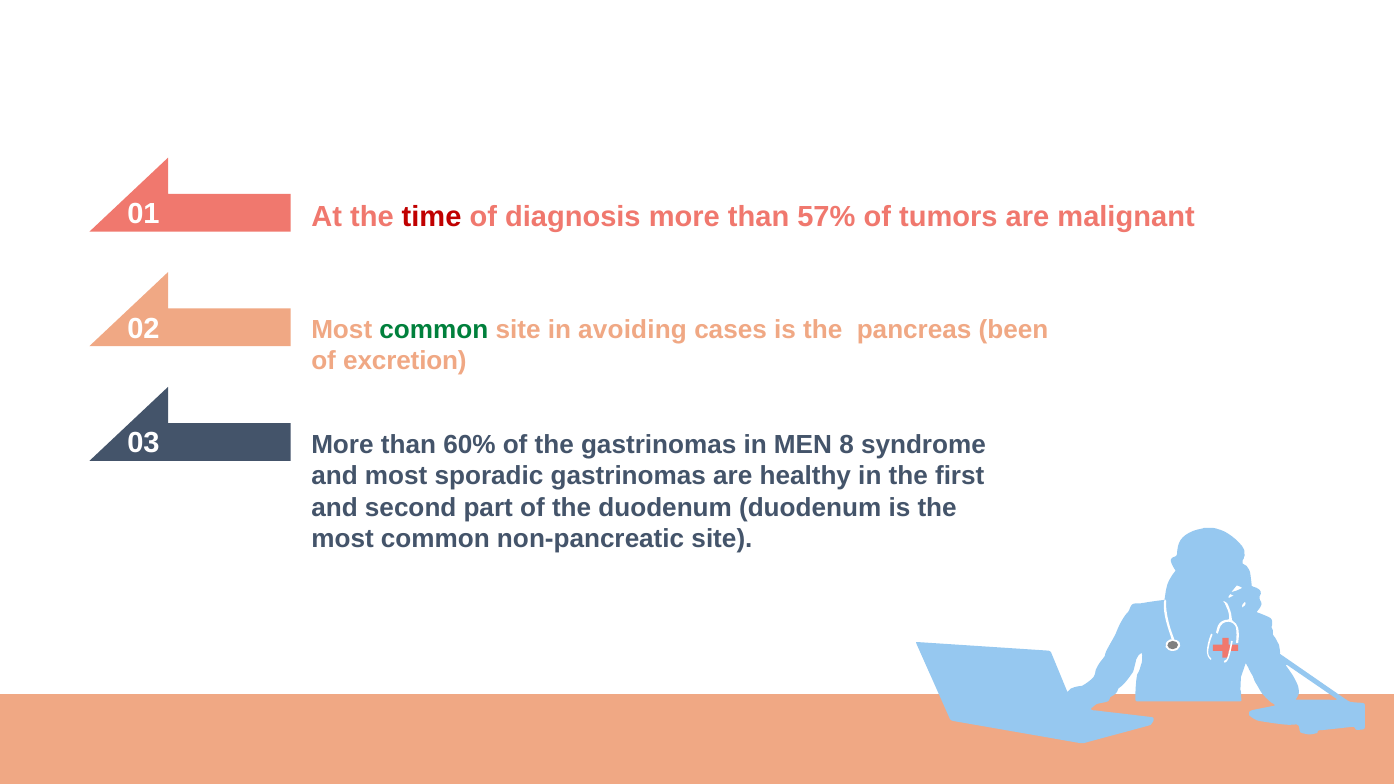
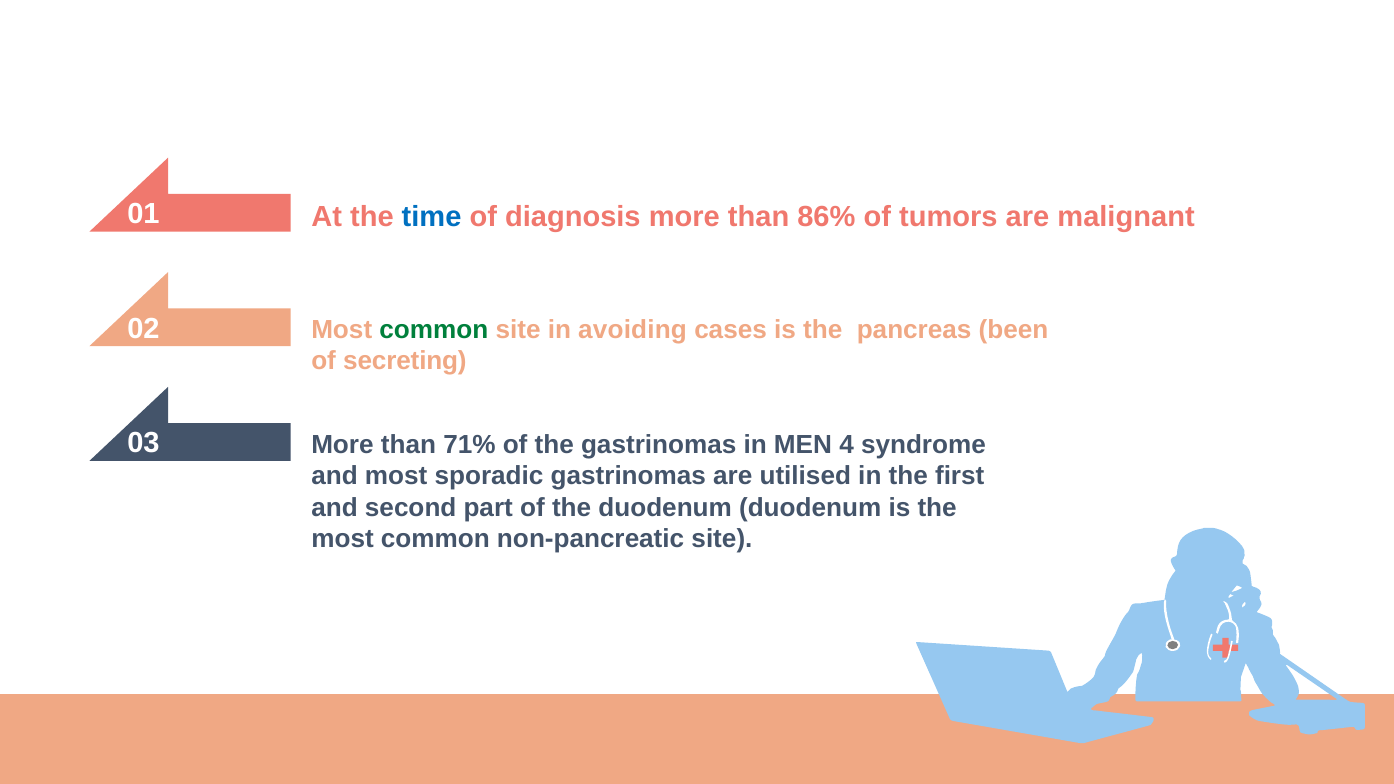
time colour: red -> blue
57%: 57% -> 86%
excretion: excretion -> secreting
60%: 60% -> 71%
8: 8 -> 4
healthy: healthy -> utilised
